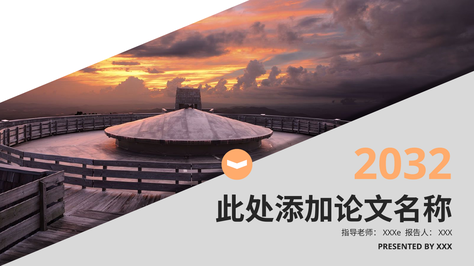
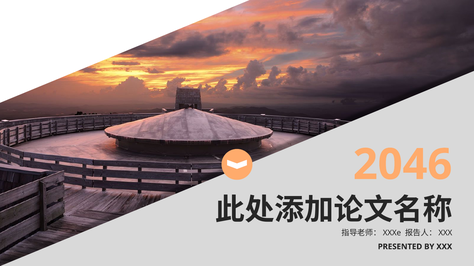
2032: 2032 -> 2046
